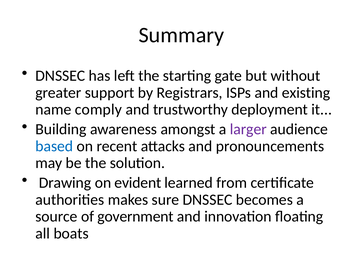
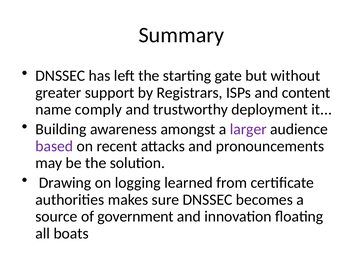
existing: existing -> content
based colour: blue -> purple
evident: evident -> logging
